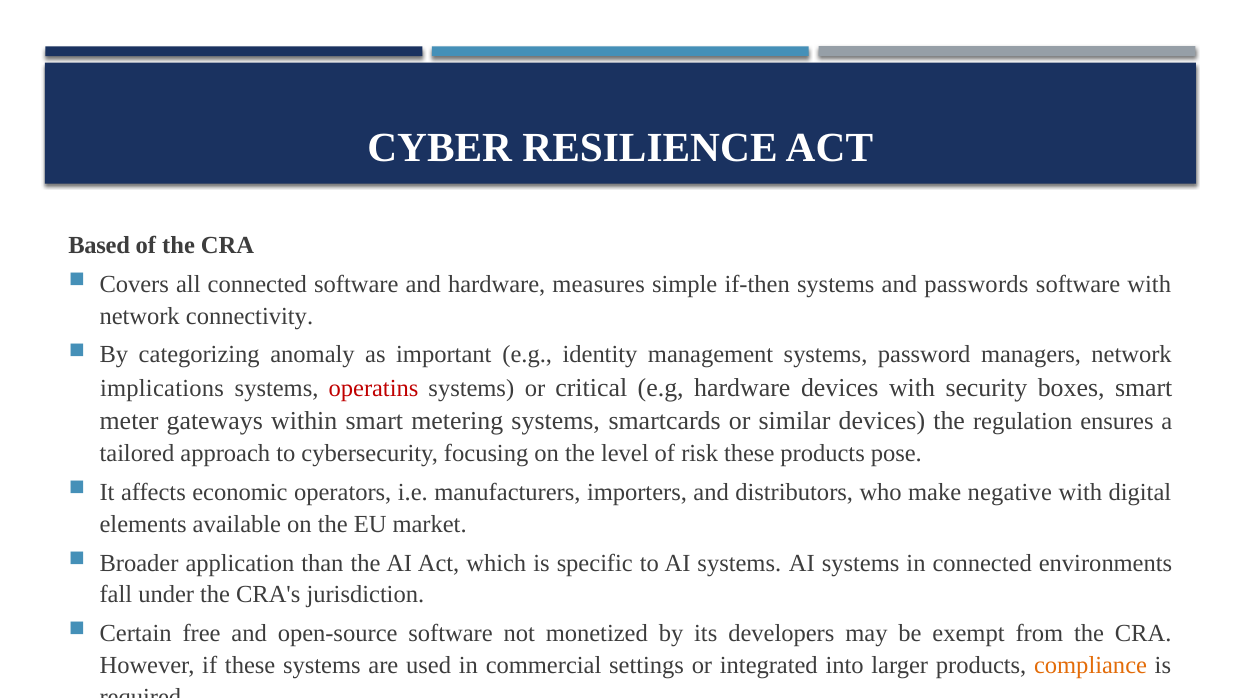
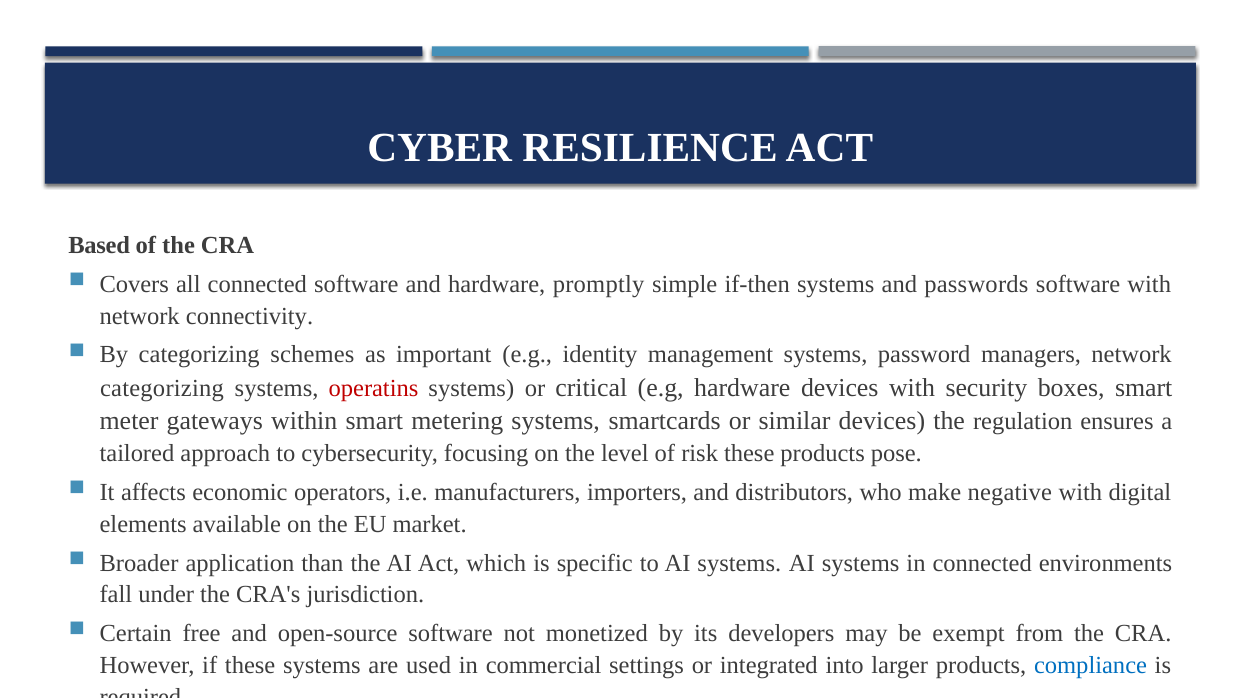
measures: measures -> promptly
anomaly: anomaly -> schemes
implications at (162, 388): implications -> categorizing
compliance colour: orange -> blue
